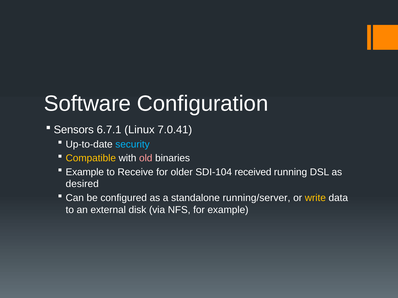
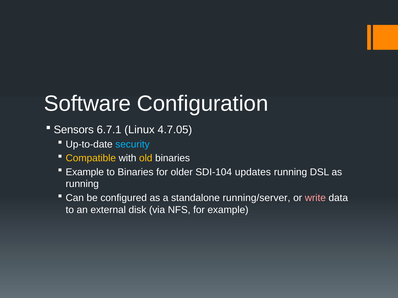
7.0.41: 7.0.41 -> 4.7.05
old colour: pink -> yellow
to Receive: Receive -> Binaries
received: received -> updates
desired at (82, 184): desired -> running
write colour: yellow -> pink
